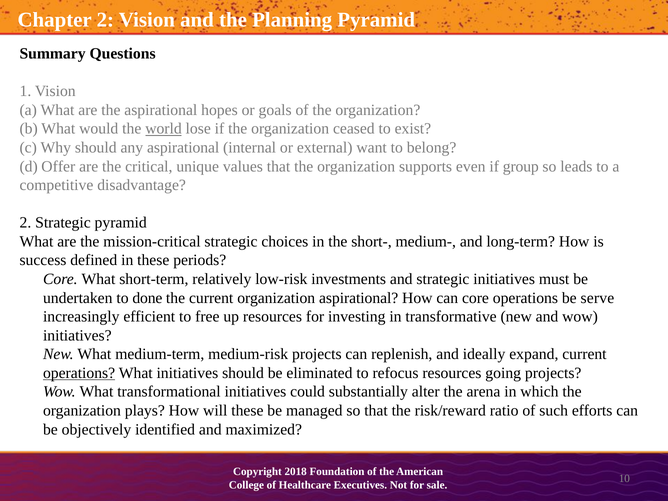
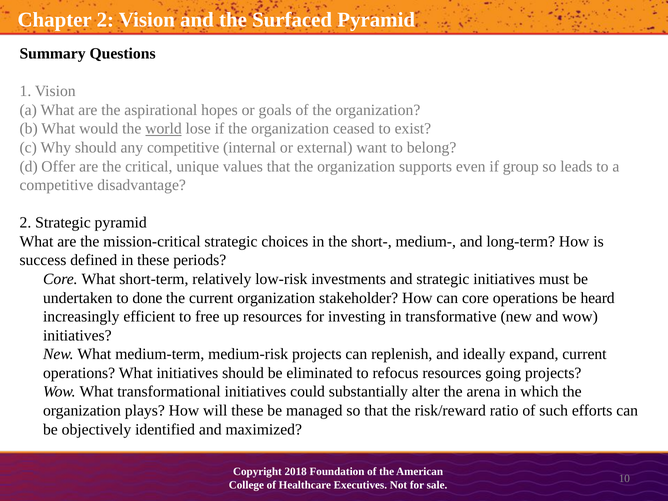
Planning: Planning -> Surfaced
any aspirational: aspirational -> competitive
organization aspirational: aspirational -> stakeholder
serve: serve -> heard
operations at (79, 373) underline: present -> none
